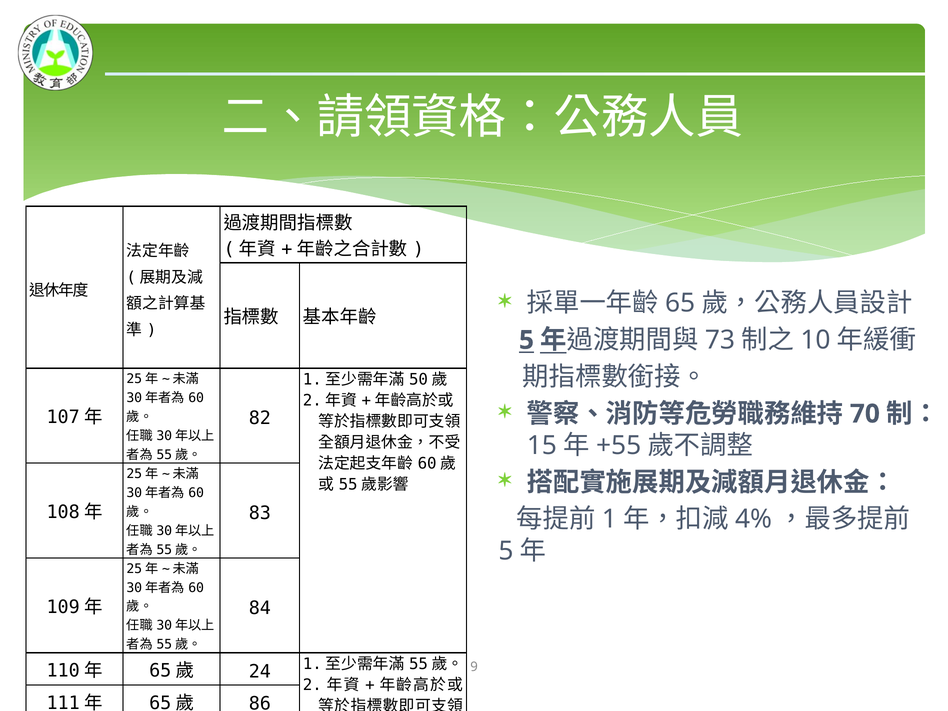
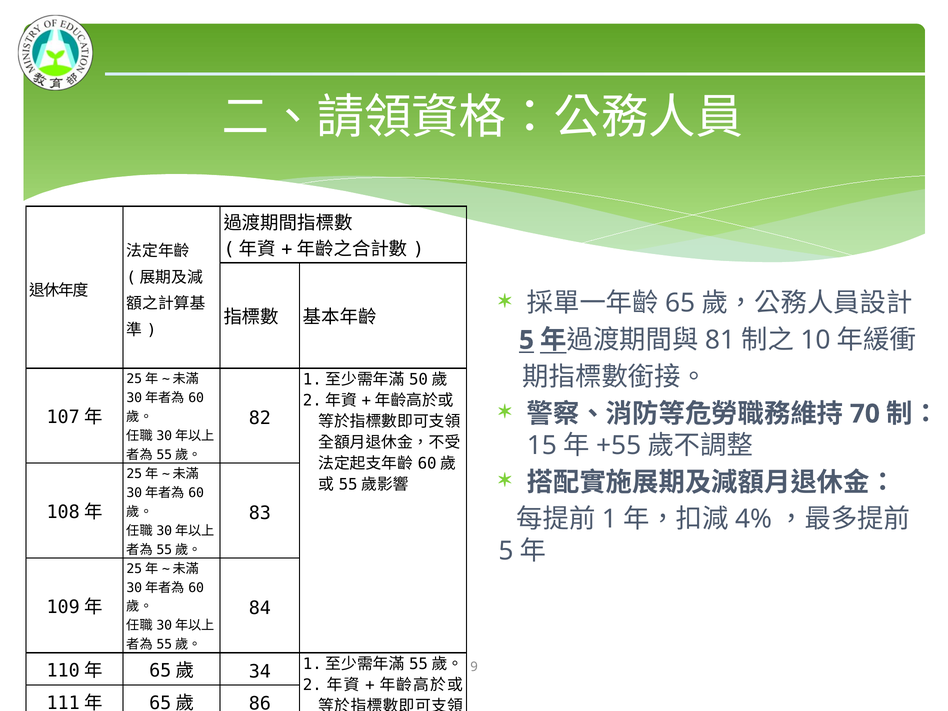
73: 73 -> 81
24: 24 -> 34
